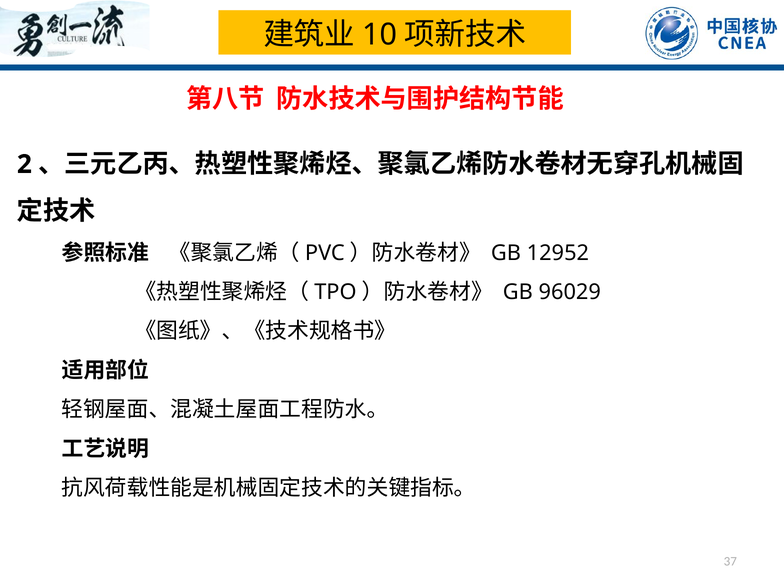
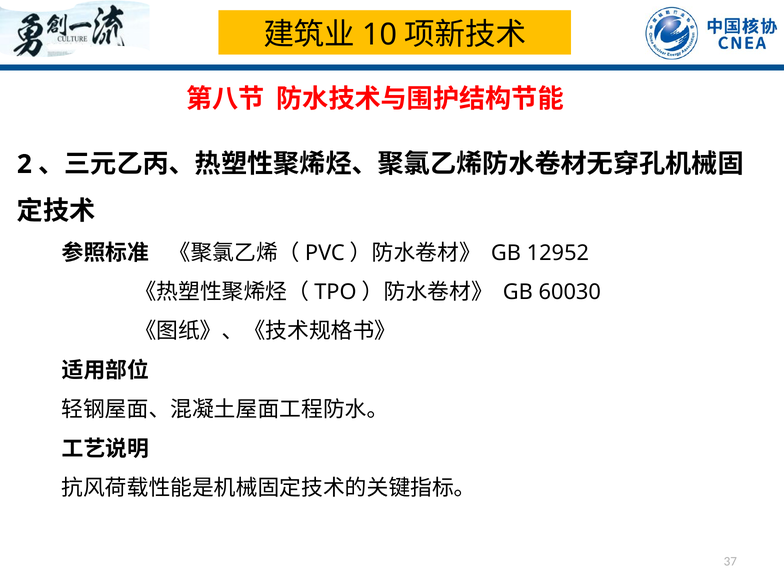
96029: 96029 -> 60030
